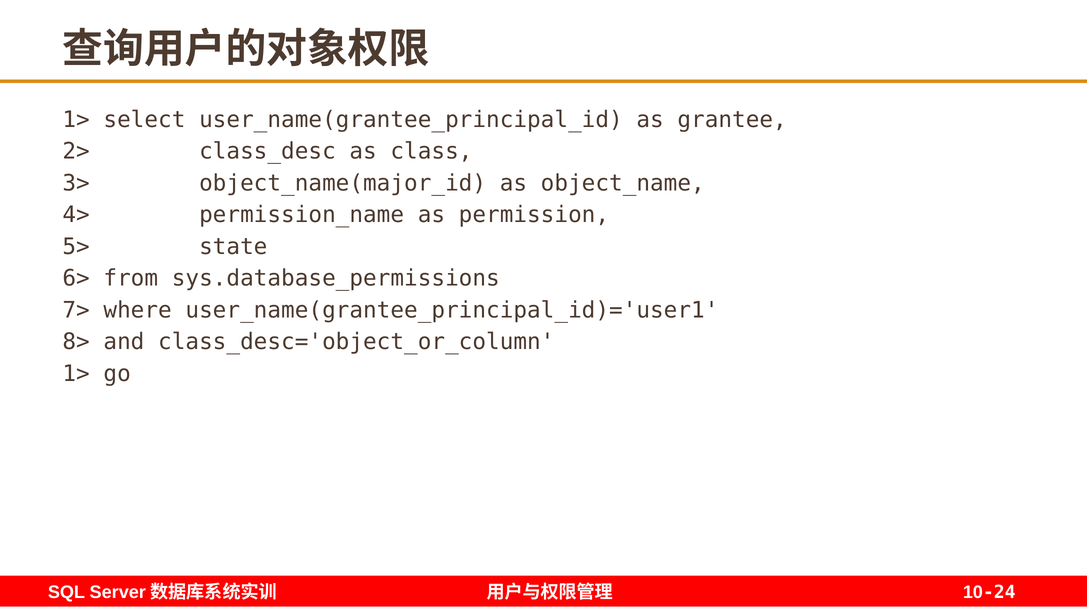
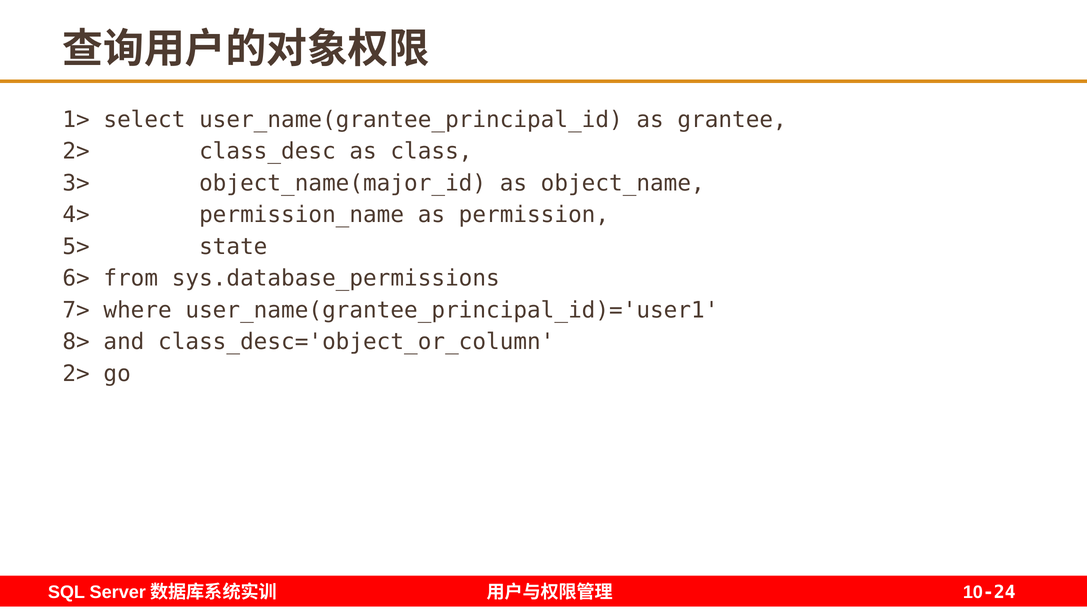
1> at (76, 373): 1> -> 2>
